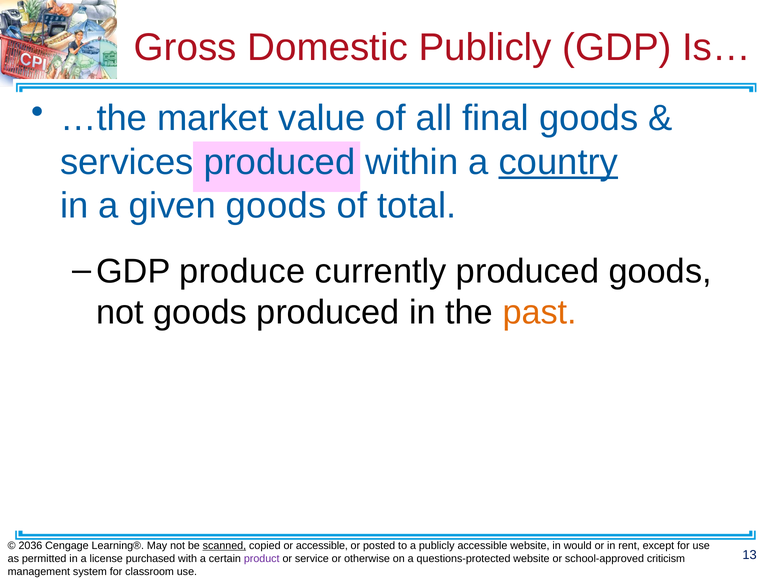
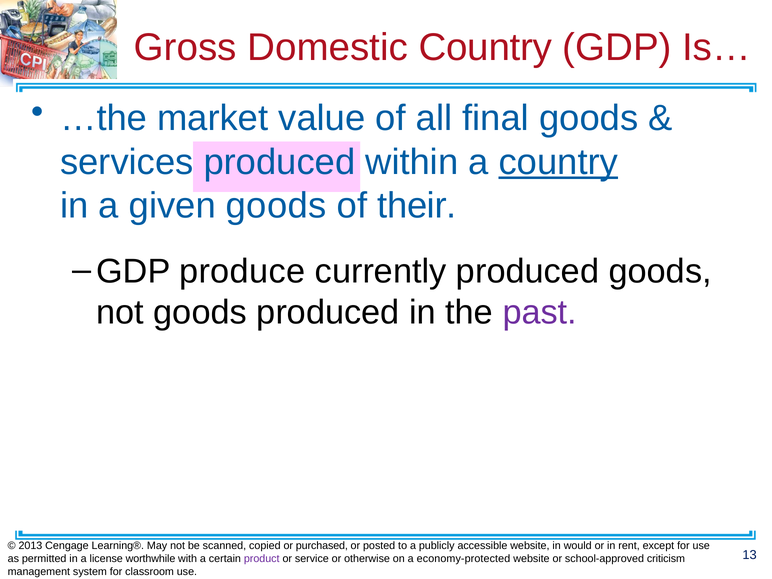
Domestic Publicly: Publicly -> Country
total: total -> their
past colour: orange -> purple
2036: 2036 -> 2013
scanned underline: present -> none
or accessible: accessible -> purchased
purchased: purchased -> worthwhile
questions-protected: questions-protected -> economy-protected
